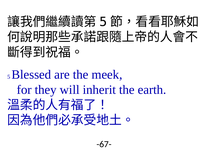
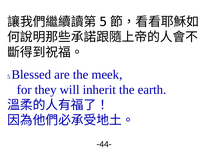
-67-: -67- -> -44-
